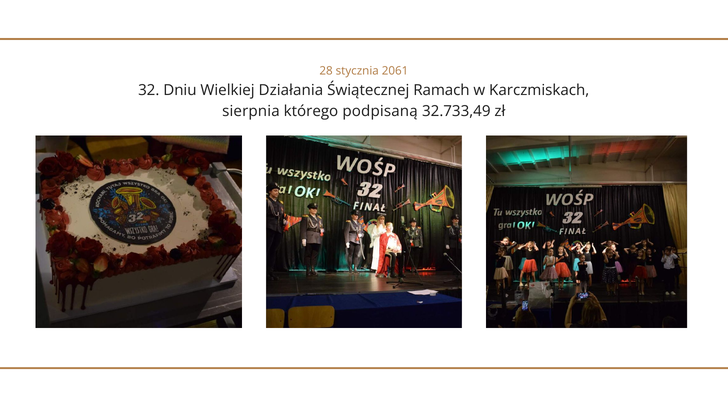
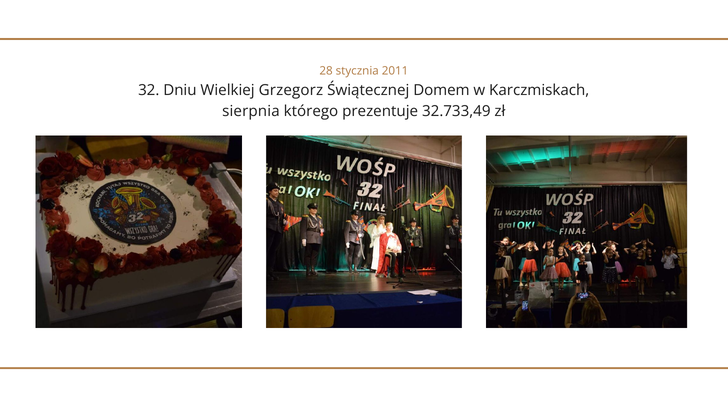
2061: 2061 -> 2011
Działania: Działania -> Grzegorz
Ramach: Ramach -> Domem
podpisaną: podpisaną -> prezentuje
